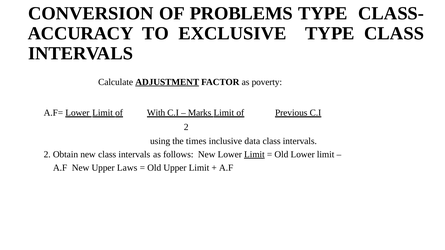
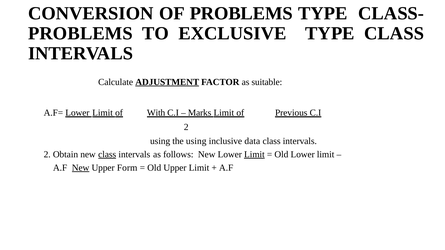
ACCURACY at (81, 33): ACCURACY -> PROBLEMS
poverty: poverty -> suitable
the times: times -> using
class at (107, 154) underline: none -> present
New at (81, 168) underline: none -> present
Laws: Laws -> Form
